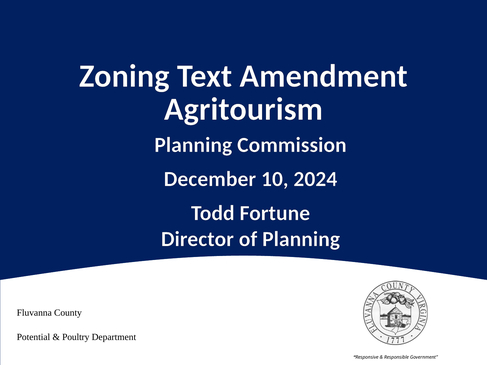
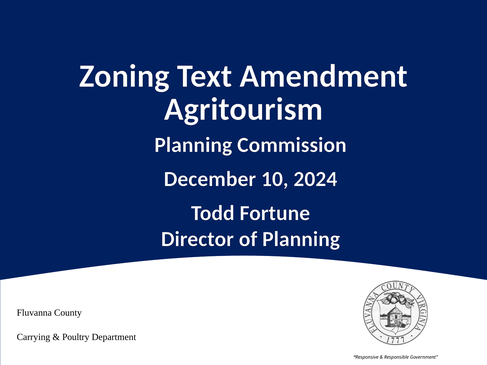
Potential: Potential -> Carrying
